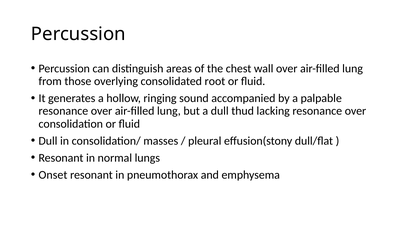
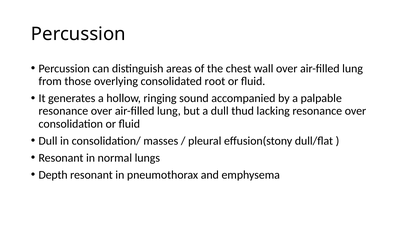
Onset: Onset -> Depth
